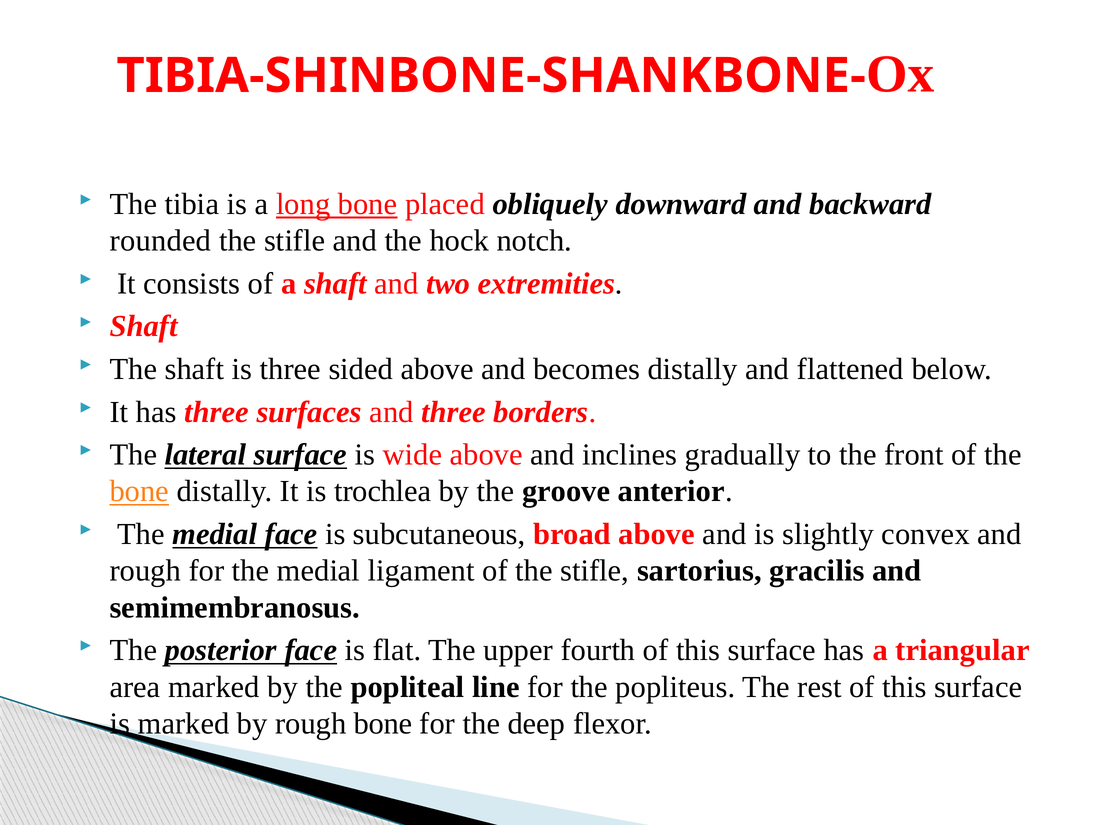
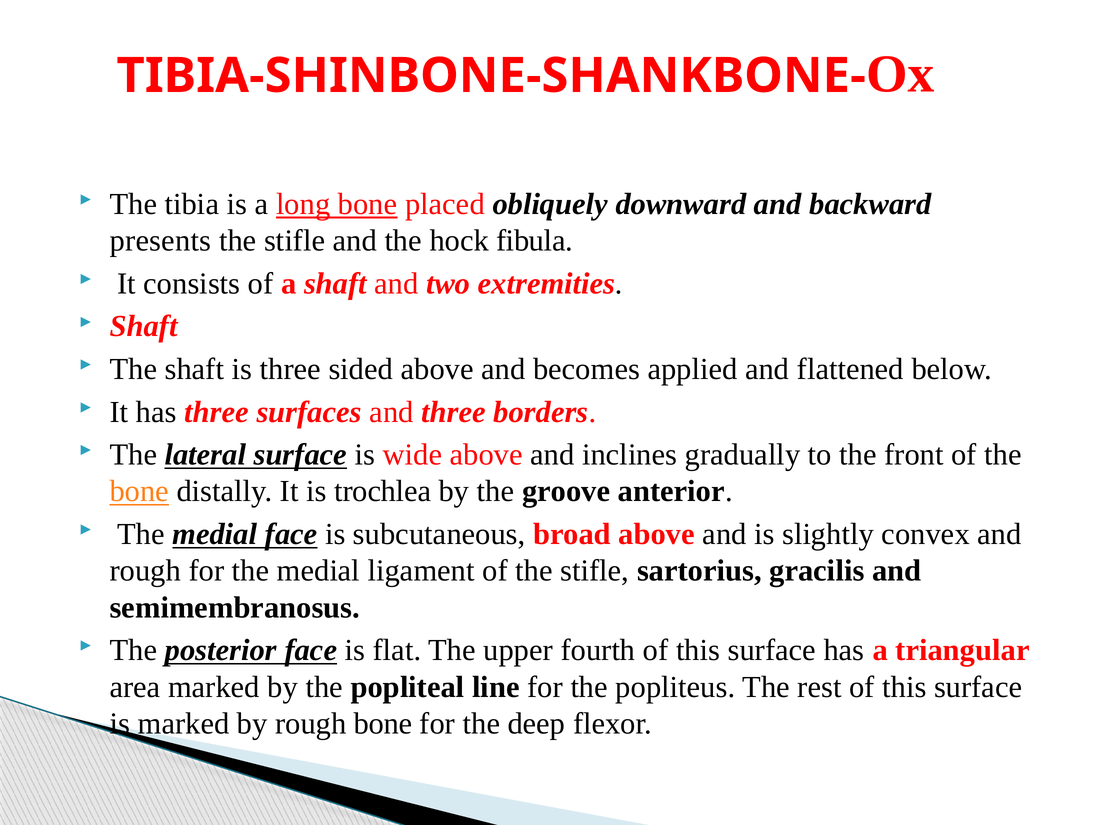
rounded: rounded -> presents
notch: notch -> fibula
becomes distally: distally -> applied
